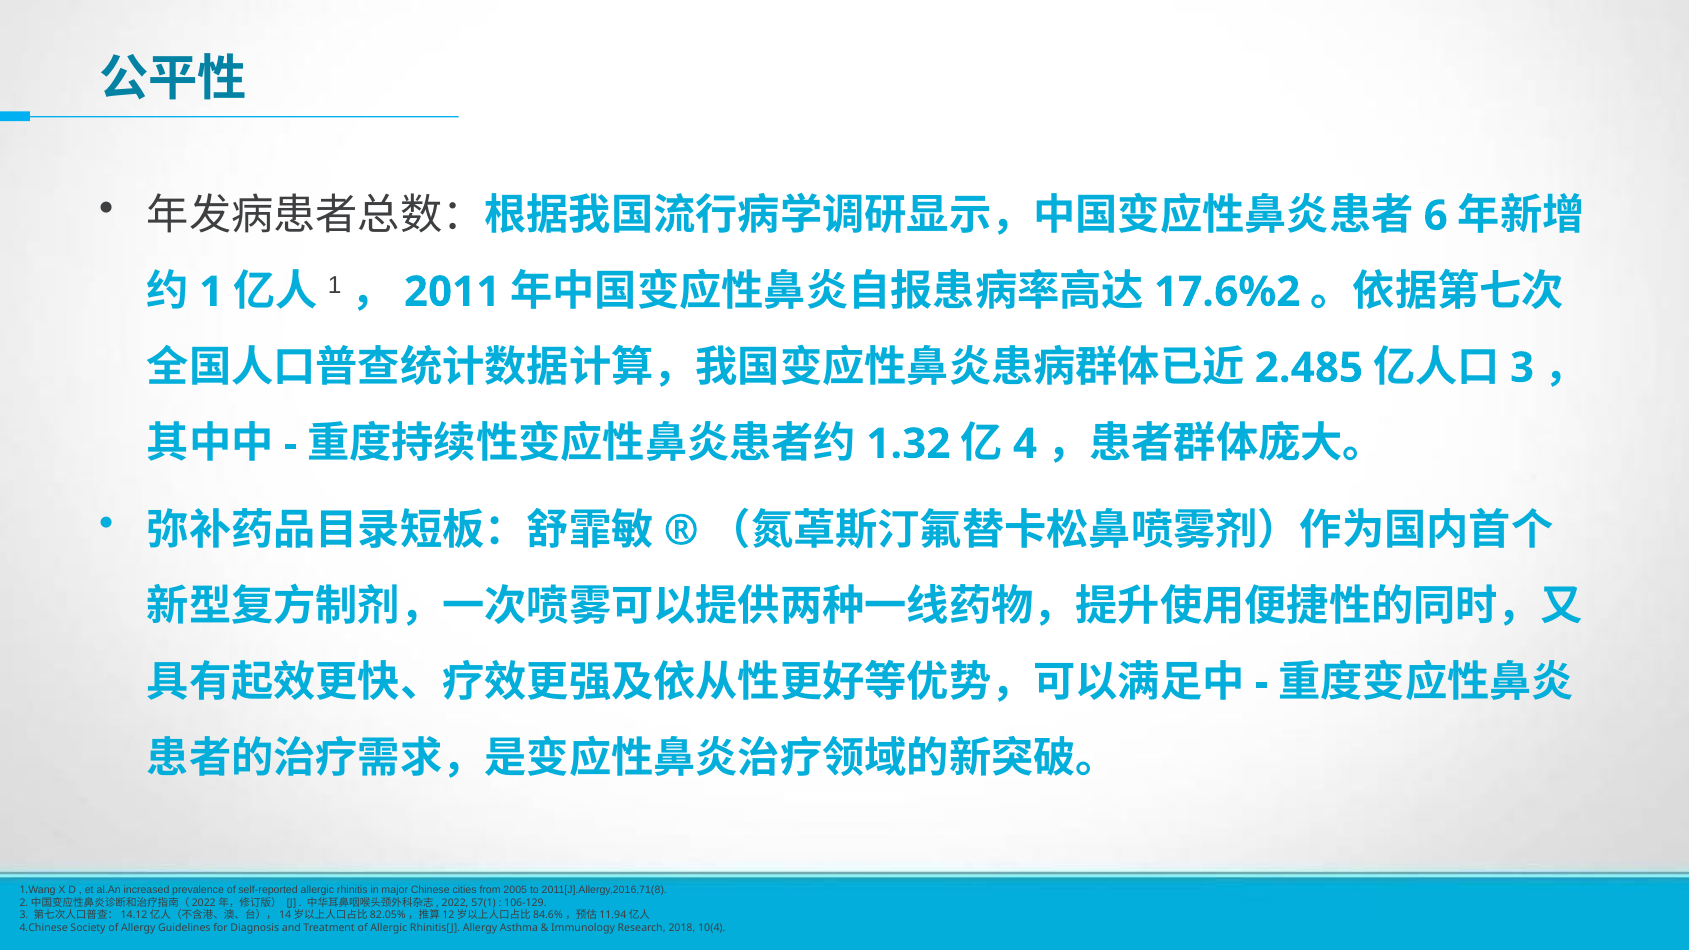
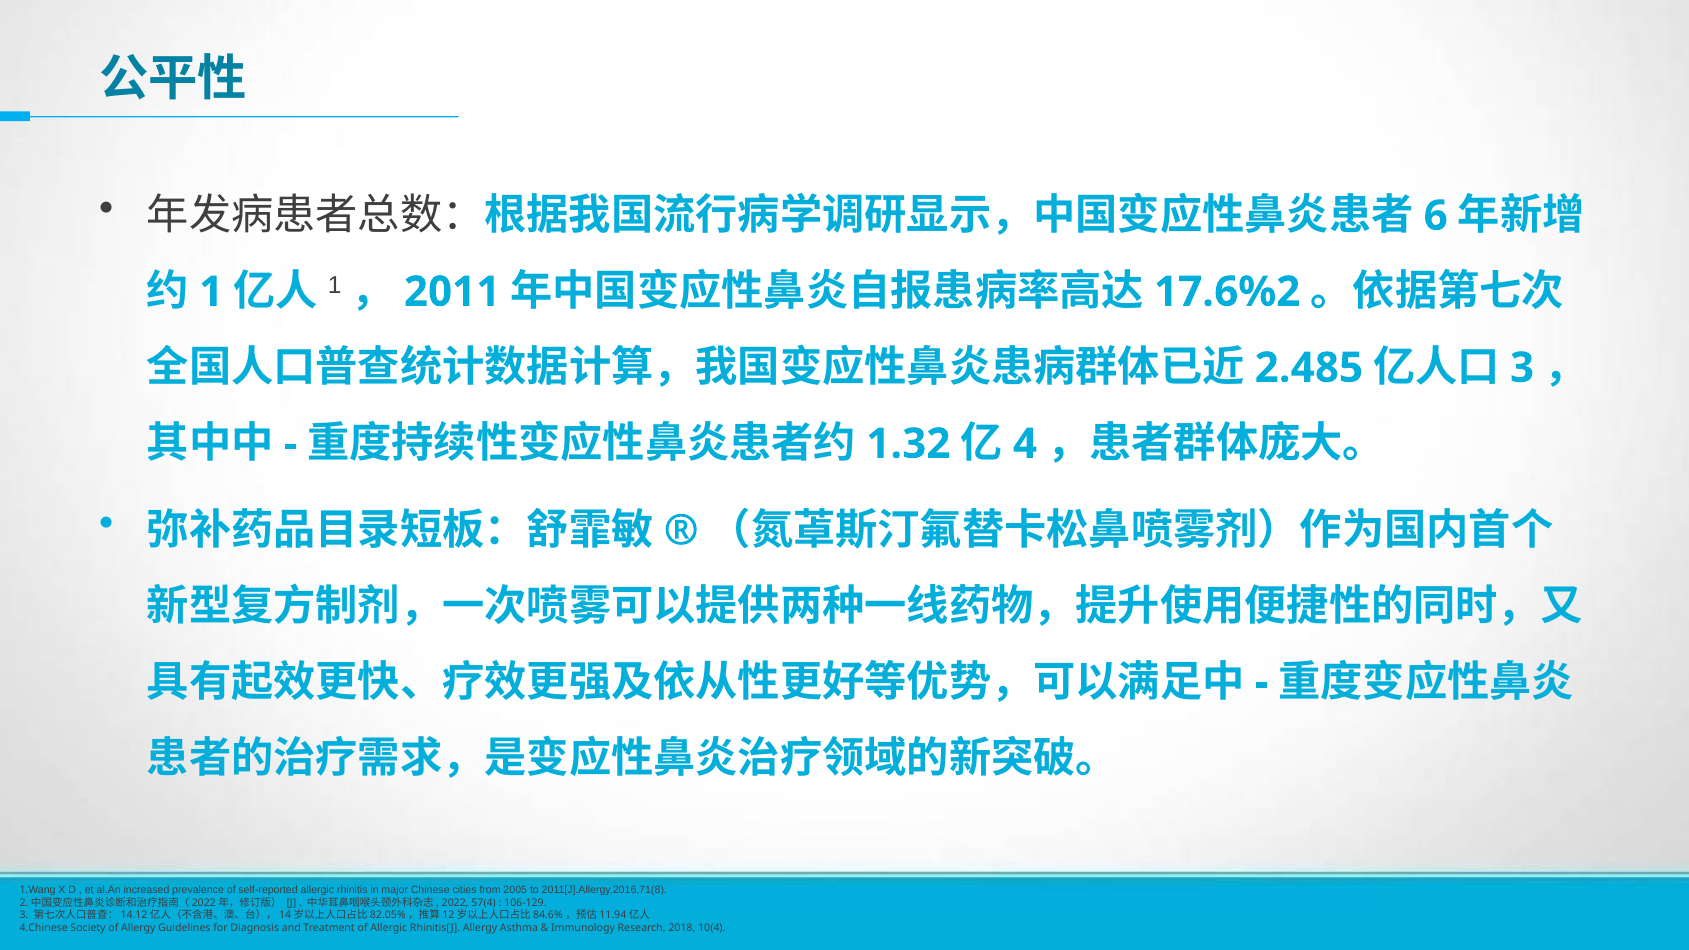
57(1: 57(1 -> 57(4
